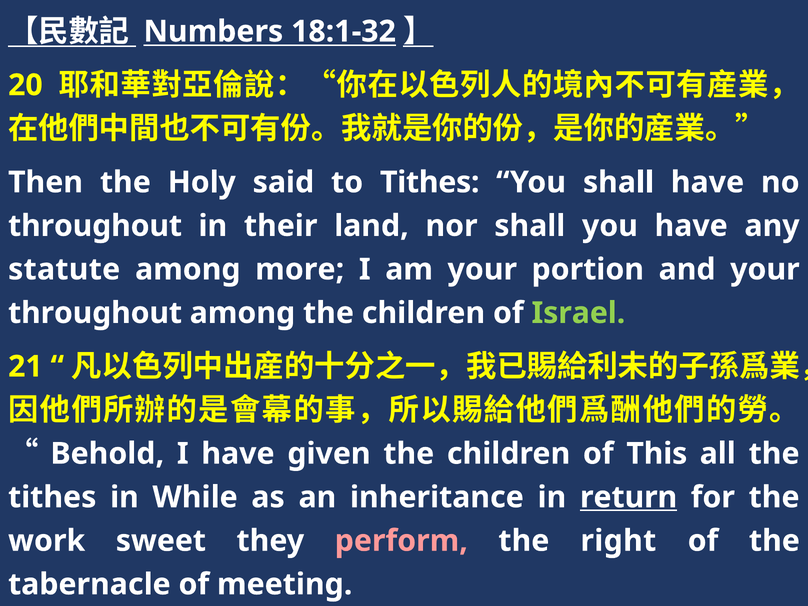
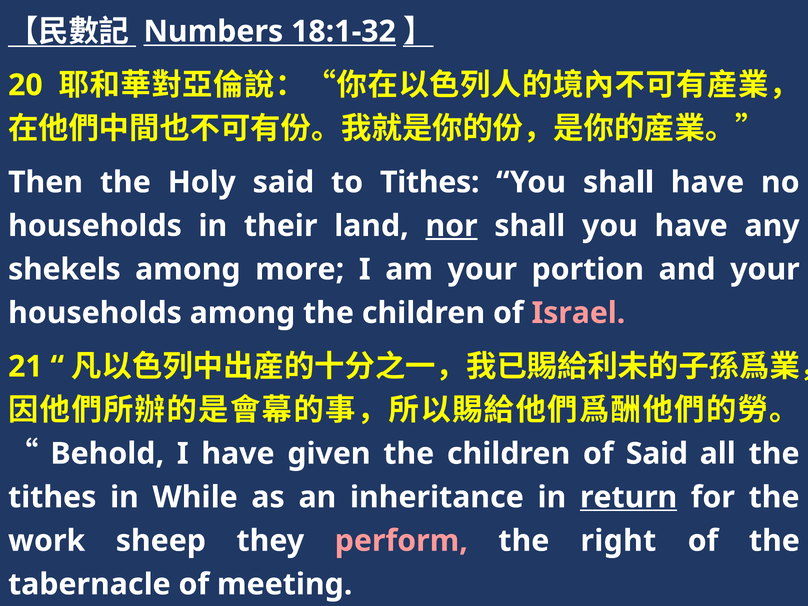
throughout at (95, 226): throughout -> households
nor underline: none -> present
statute: statute -> shekels
throughout at (95, 313): throughout -> households
Israel colour: light green -> pink
of This: This -> Said
sweet: sweet -> sheep
